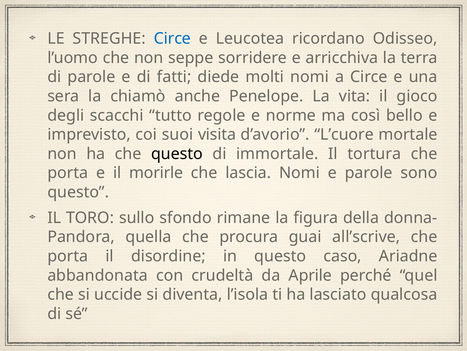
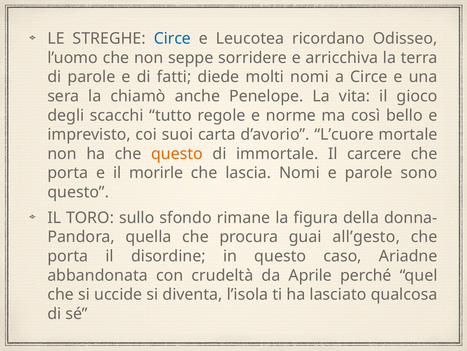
visita: visita -> carta
questo at (177, 153) colour: black -> orange
tortura: tortura -> carcere
all’scrive: all’scrive -> all’gesto
